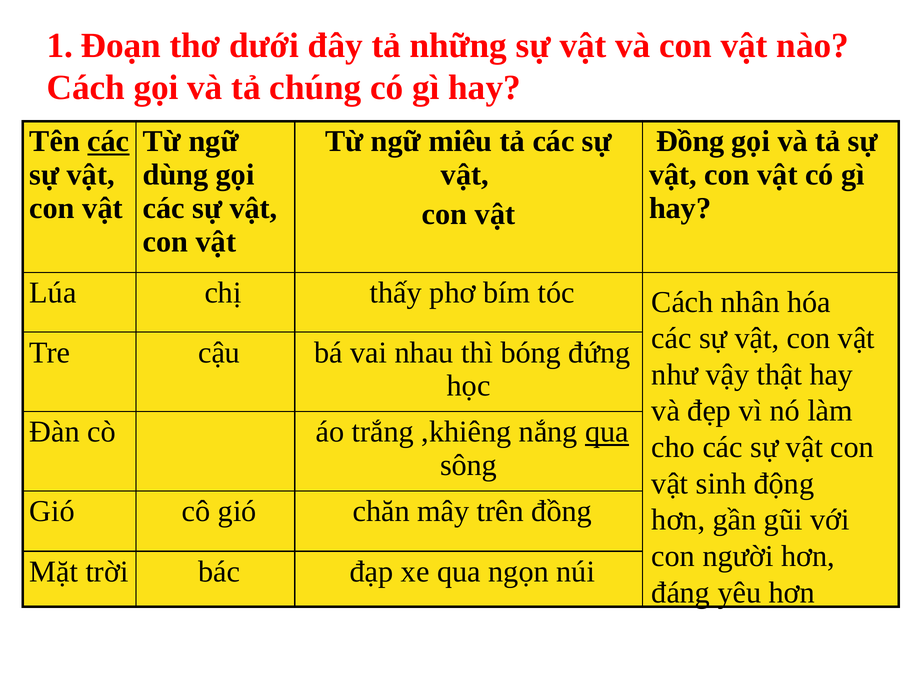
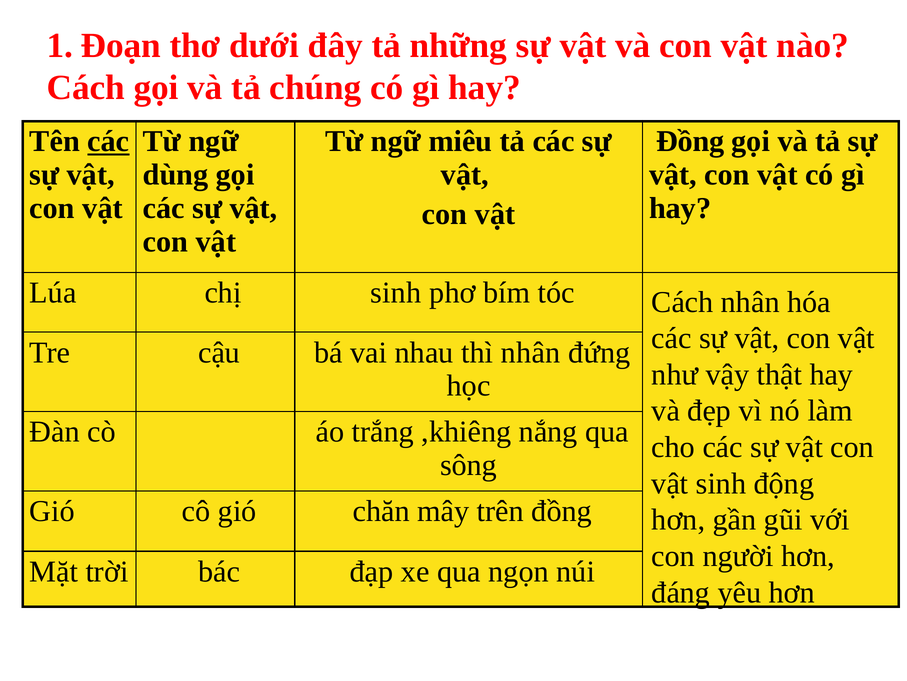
chị thấy: thấy -> sinh
thì bóng: bóng -> nhân
qua at (607, 432) underline: present -> none
